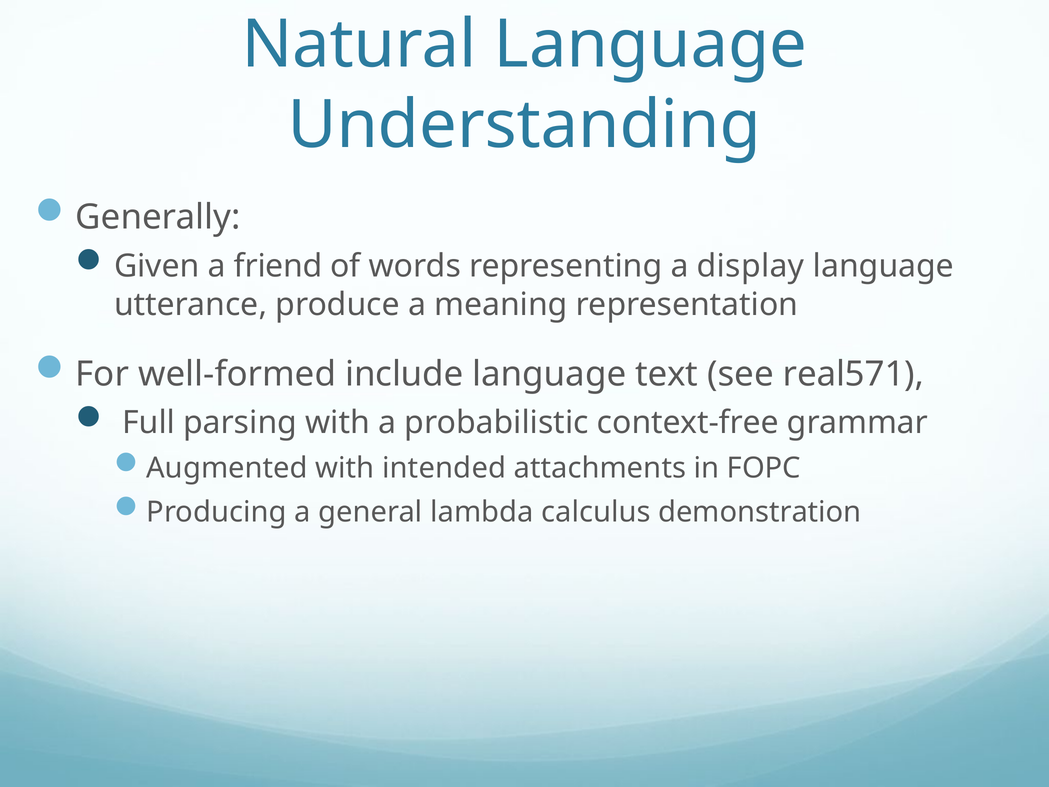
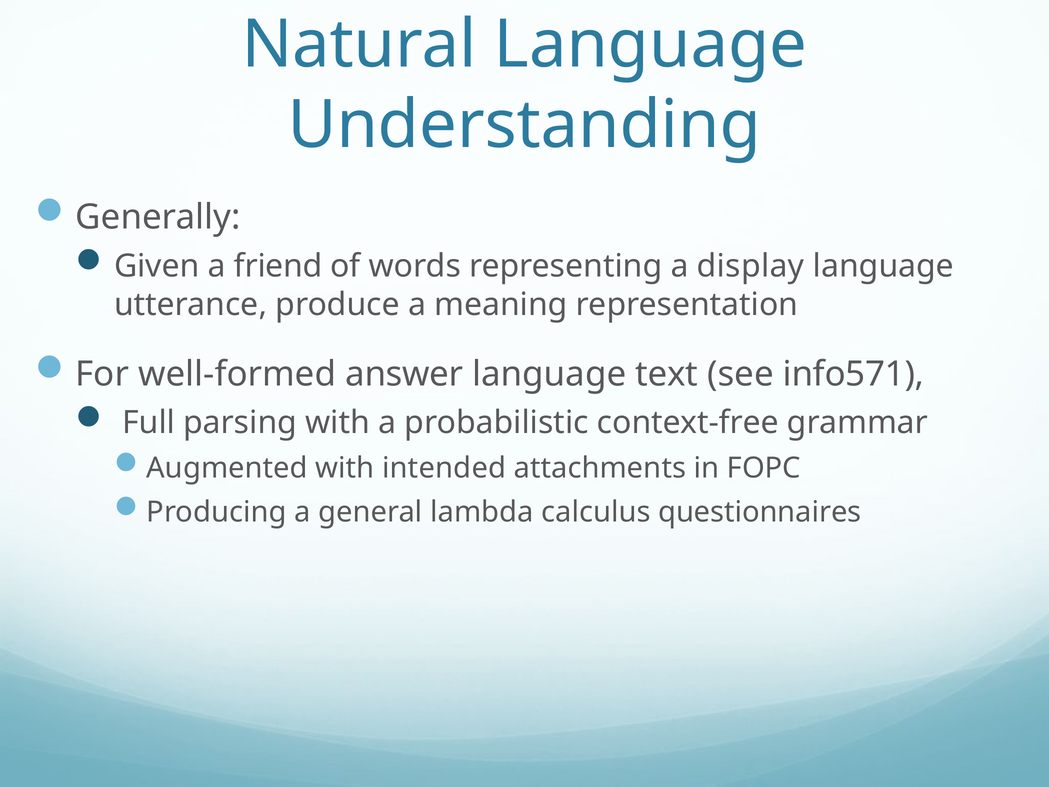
include: include -> answer
real571: real571 -> info571
demonstration: demonstration -> questionnaires
